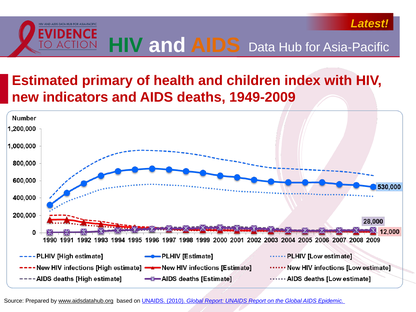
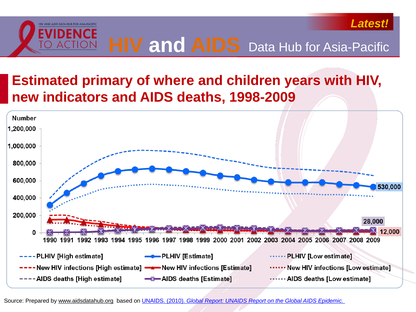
HIV at (126, 45) colour: green -> orange
health: health -> where
index: index -> years
1949-2009: 1949-2009 -> 1998-2009
